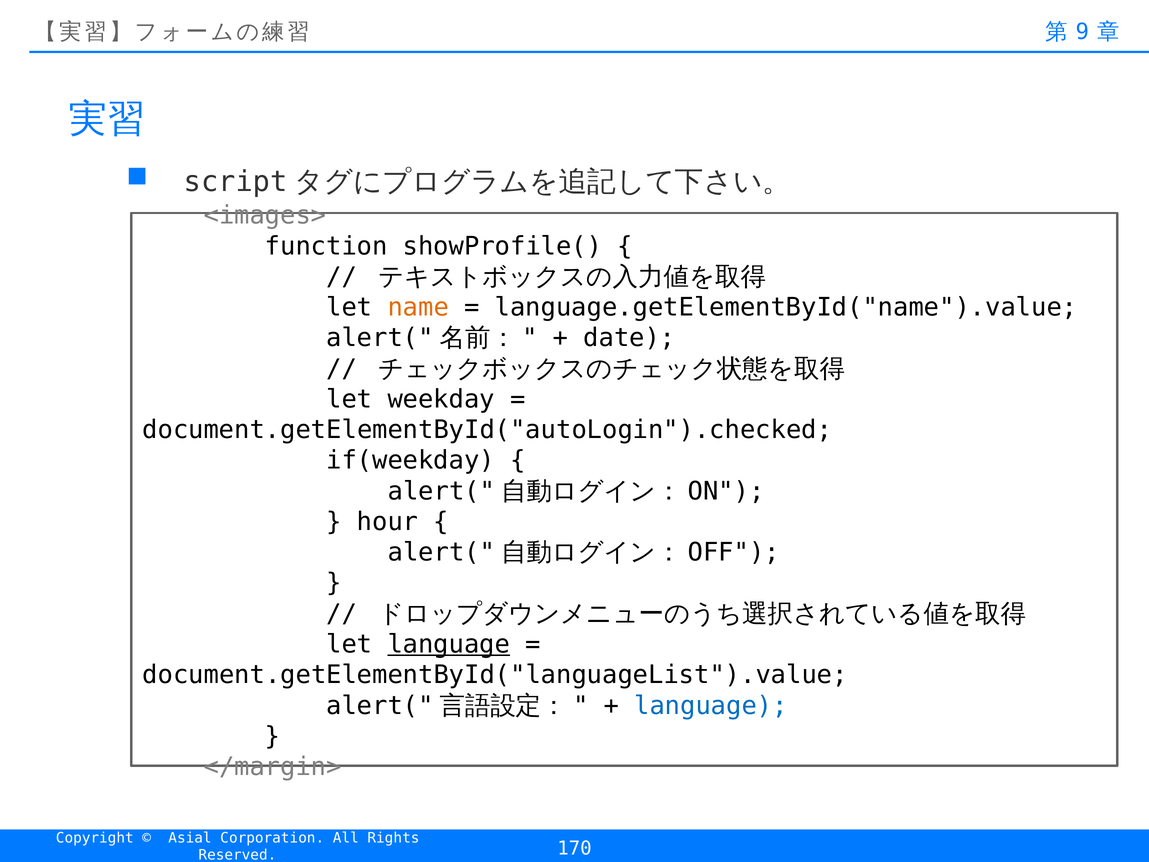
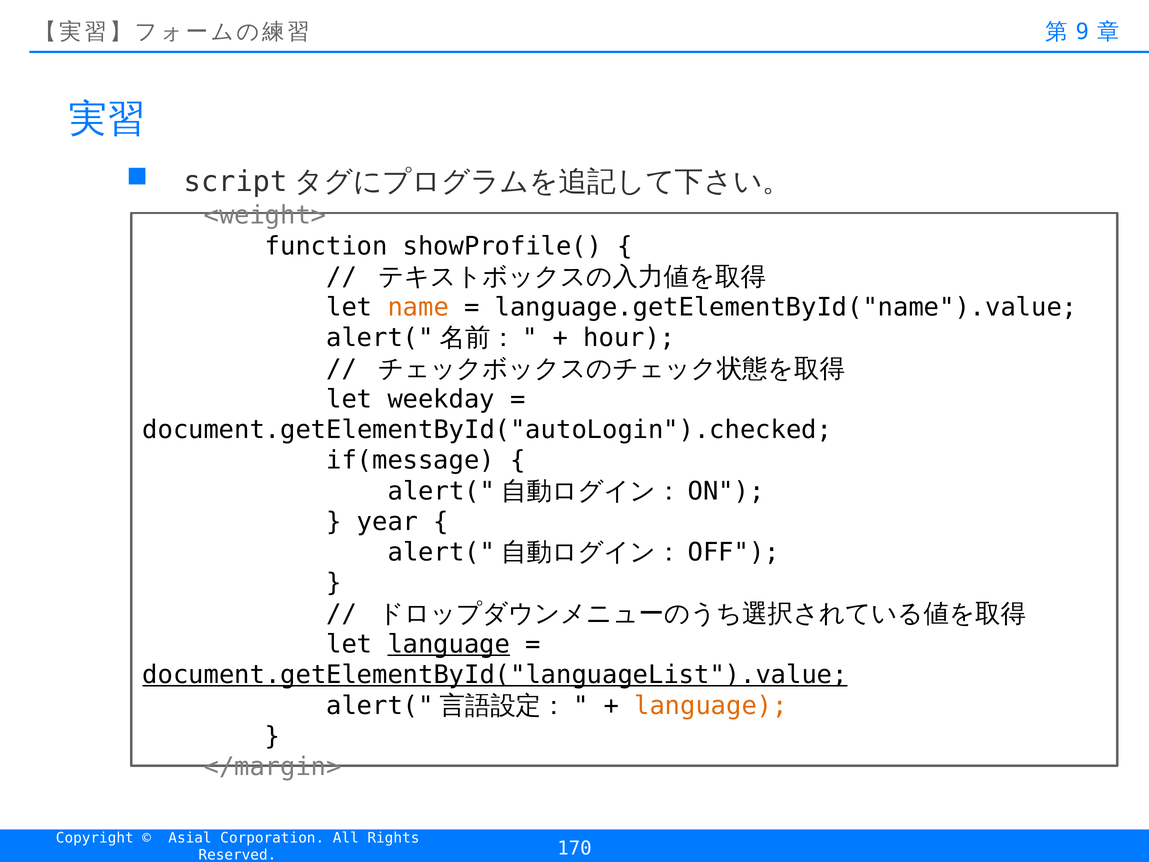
<images>: <images> -> <weight>
date: date -> hour
if(weekday: if(weekday -> if(message
hour: hour -> year
document.getElementById("languageList").value underline: none -> present
language at (711, 705) colour: blue -> orange
